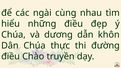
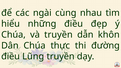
và dương: dương -> truyền
Chào: Chào -> Lũng
